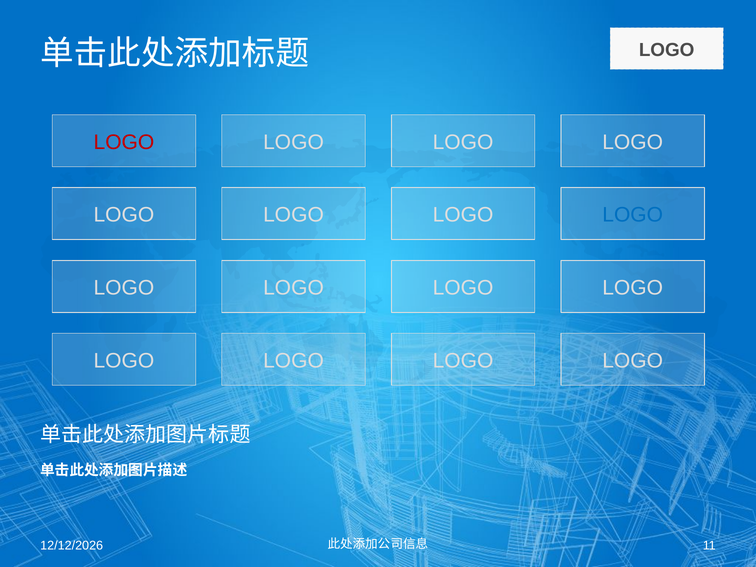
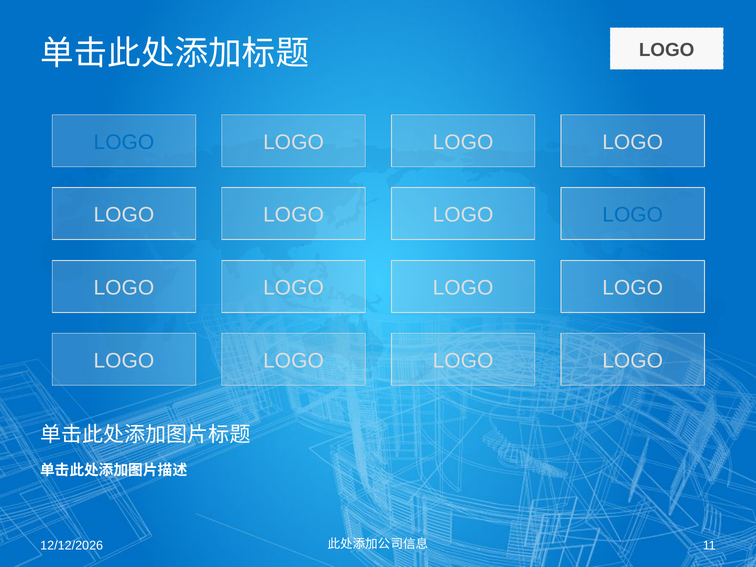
LOGO at (124, 142) colour: red -> blue
